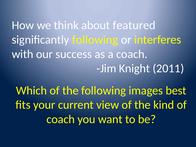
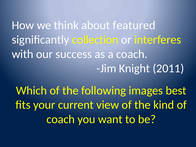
significantly following: following -> collection
